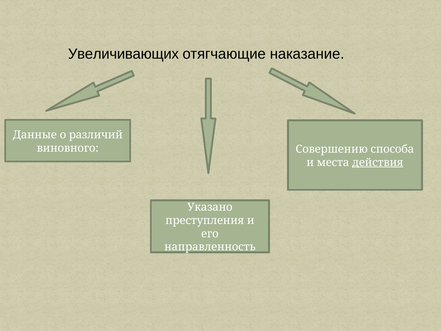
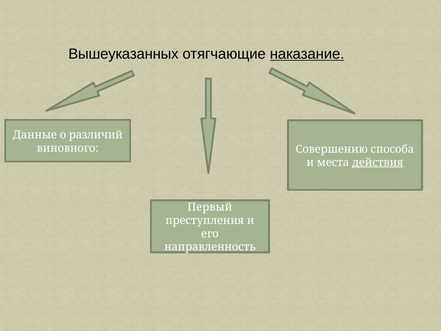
Увеличивающих: Увеличивающих -> Вышеуказанных
наказание underline: none -> present
Указано: Указано -> Первый
